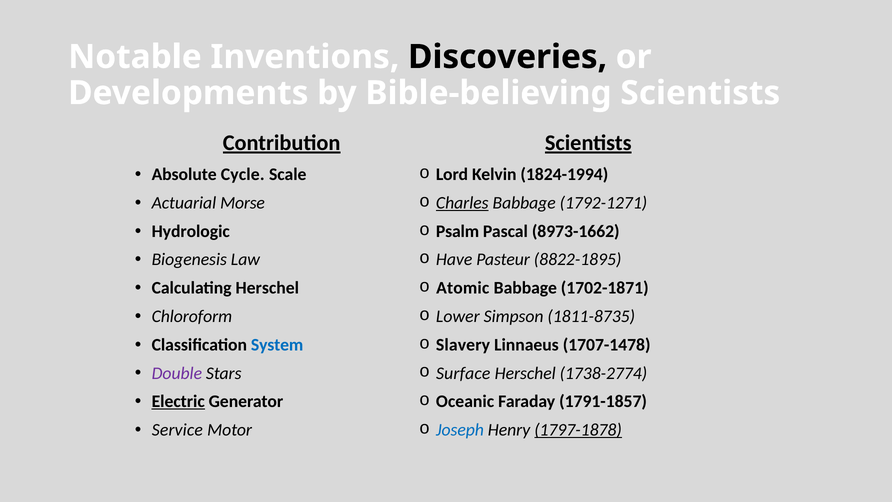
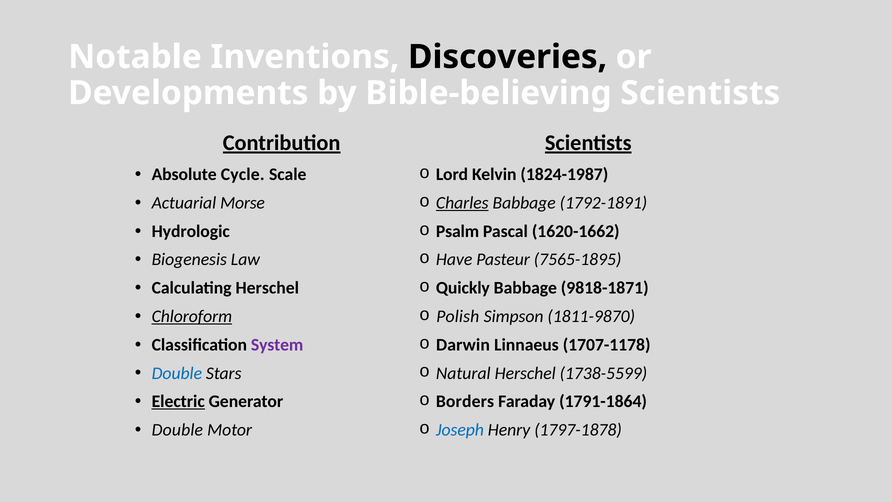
1824-1994: 1824-1994 -> 1824-1987
1792-1271: 1792-1271 -> 1792-1891
8973-1662: 8973-1662 -> 1620-1662
8822-1895: 8822-1895 -> 7565-1895
Atomic: Atomic -> Quickly
1702-1871: 1702-1871 -> 9818-1871
Chloroform underline: none -> present
Lower: Lower -> Polish
1811-8735: 1811-8735 -> 1811-9870
System colour: blue -> purple
Slavery: Slavery -> Darwin
1707-1478: 1707-1478 -> 1707-1178
Double at (177, 373) colour: purple -> blue
Surface: Surface -> Natural
1738-2774: 1738-2774 -> 1738-5599
Oceanic: Oceanic -> Borders
1791-1857: 1791-1857 -> 1791-1864
Service at (177, 430): Service -> Double
1797-1878 underline: present -> none
